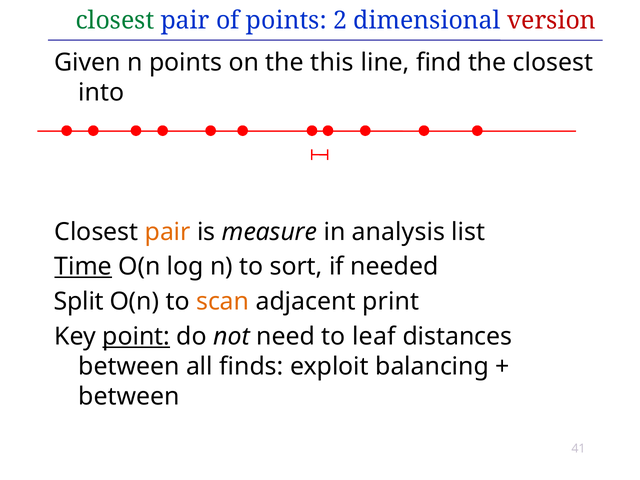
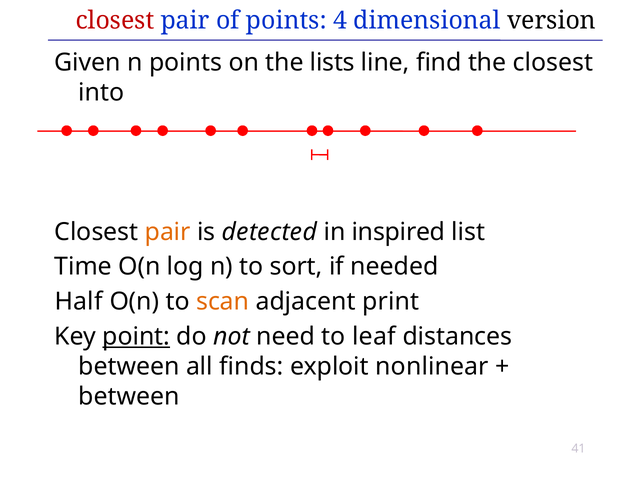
closest at (115, 20) colour: green -> red
2: 2 -> 4
version colour: red -> black
this: this -> lists
measure: measure -> detected
analysis: analysis -> inspired
Time underline: present -> none
Split: Split -> Half
balancing: balancing -> nonlinear
